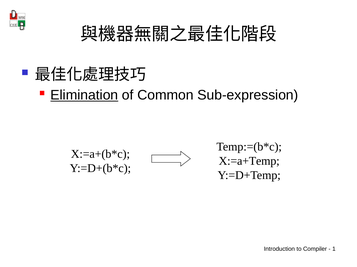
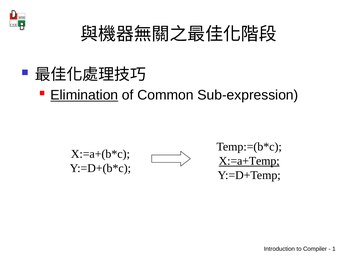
X:=a+Temp underline: none -> present
